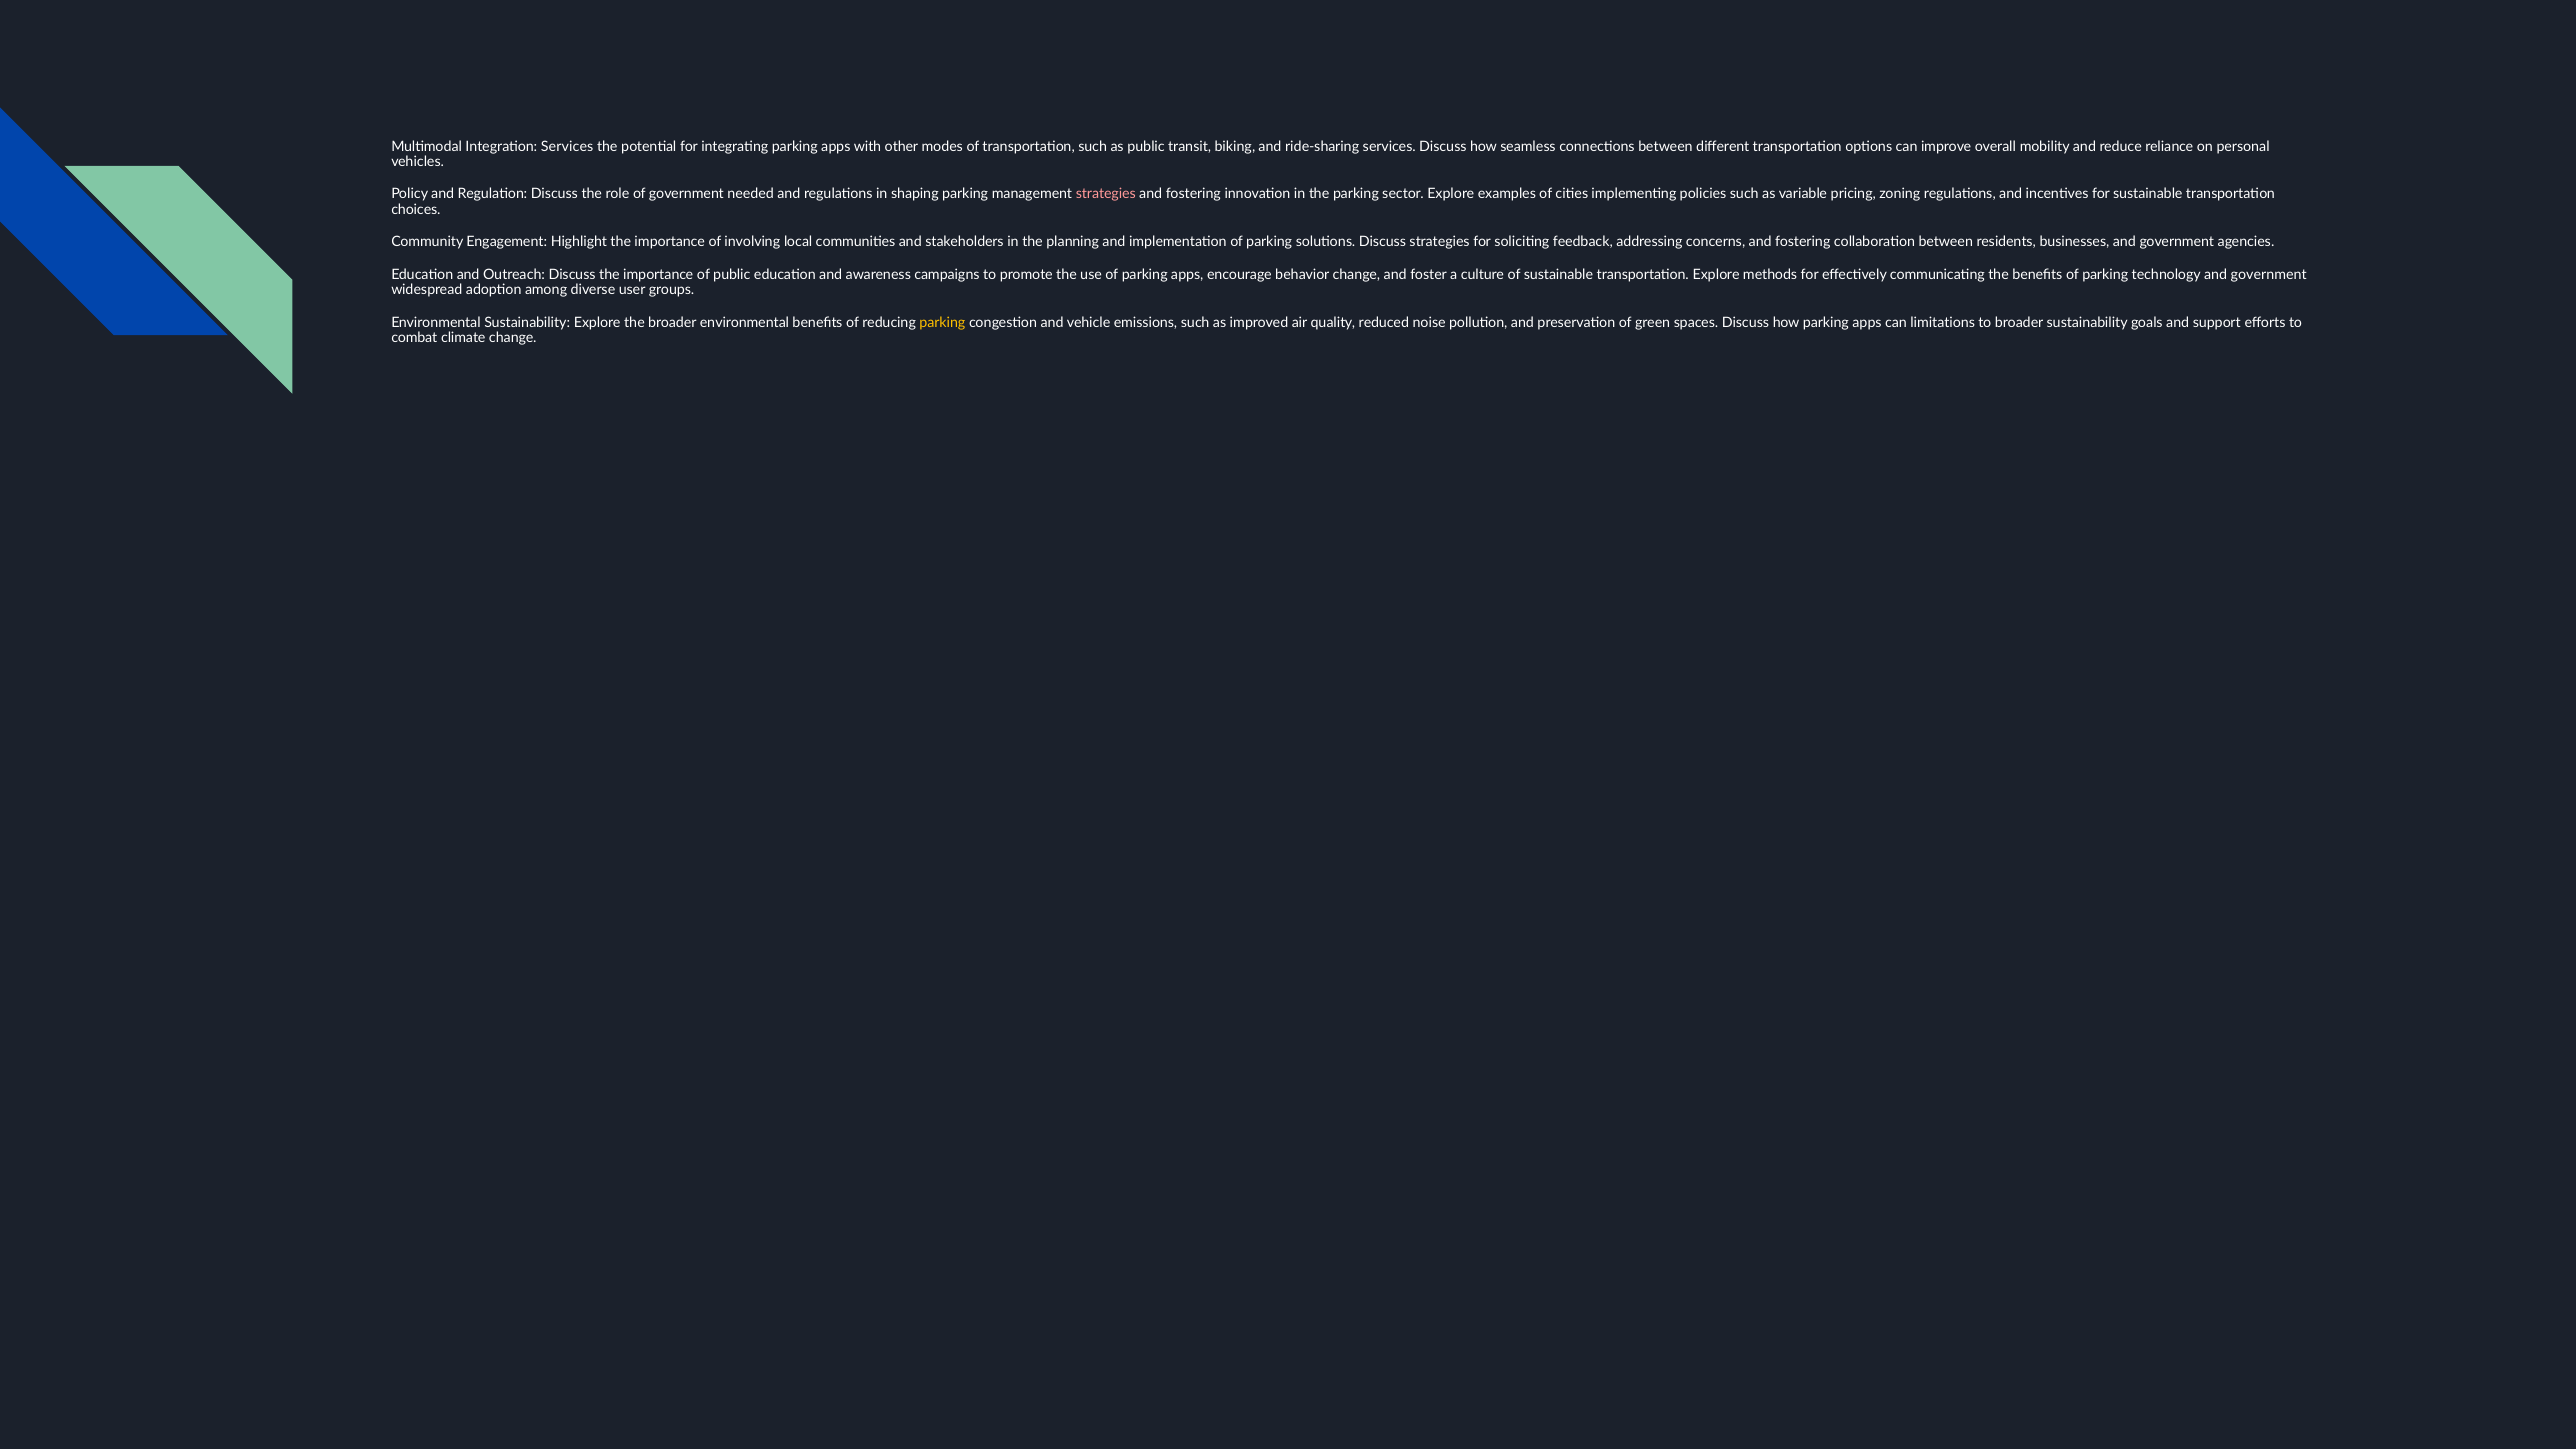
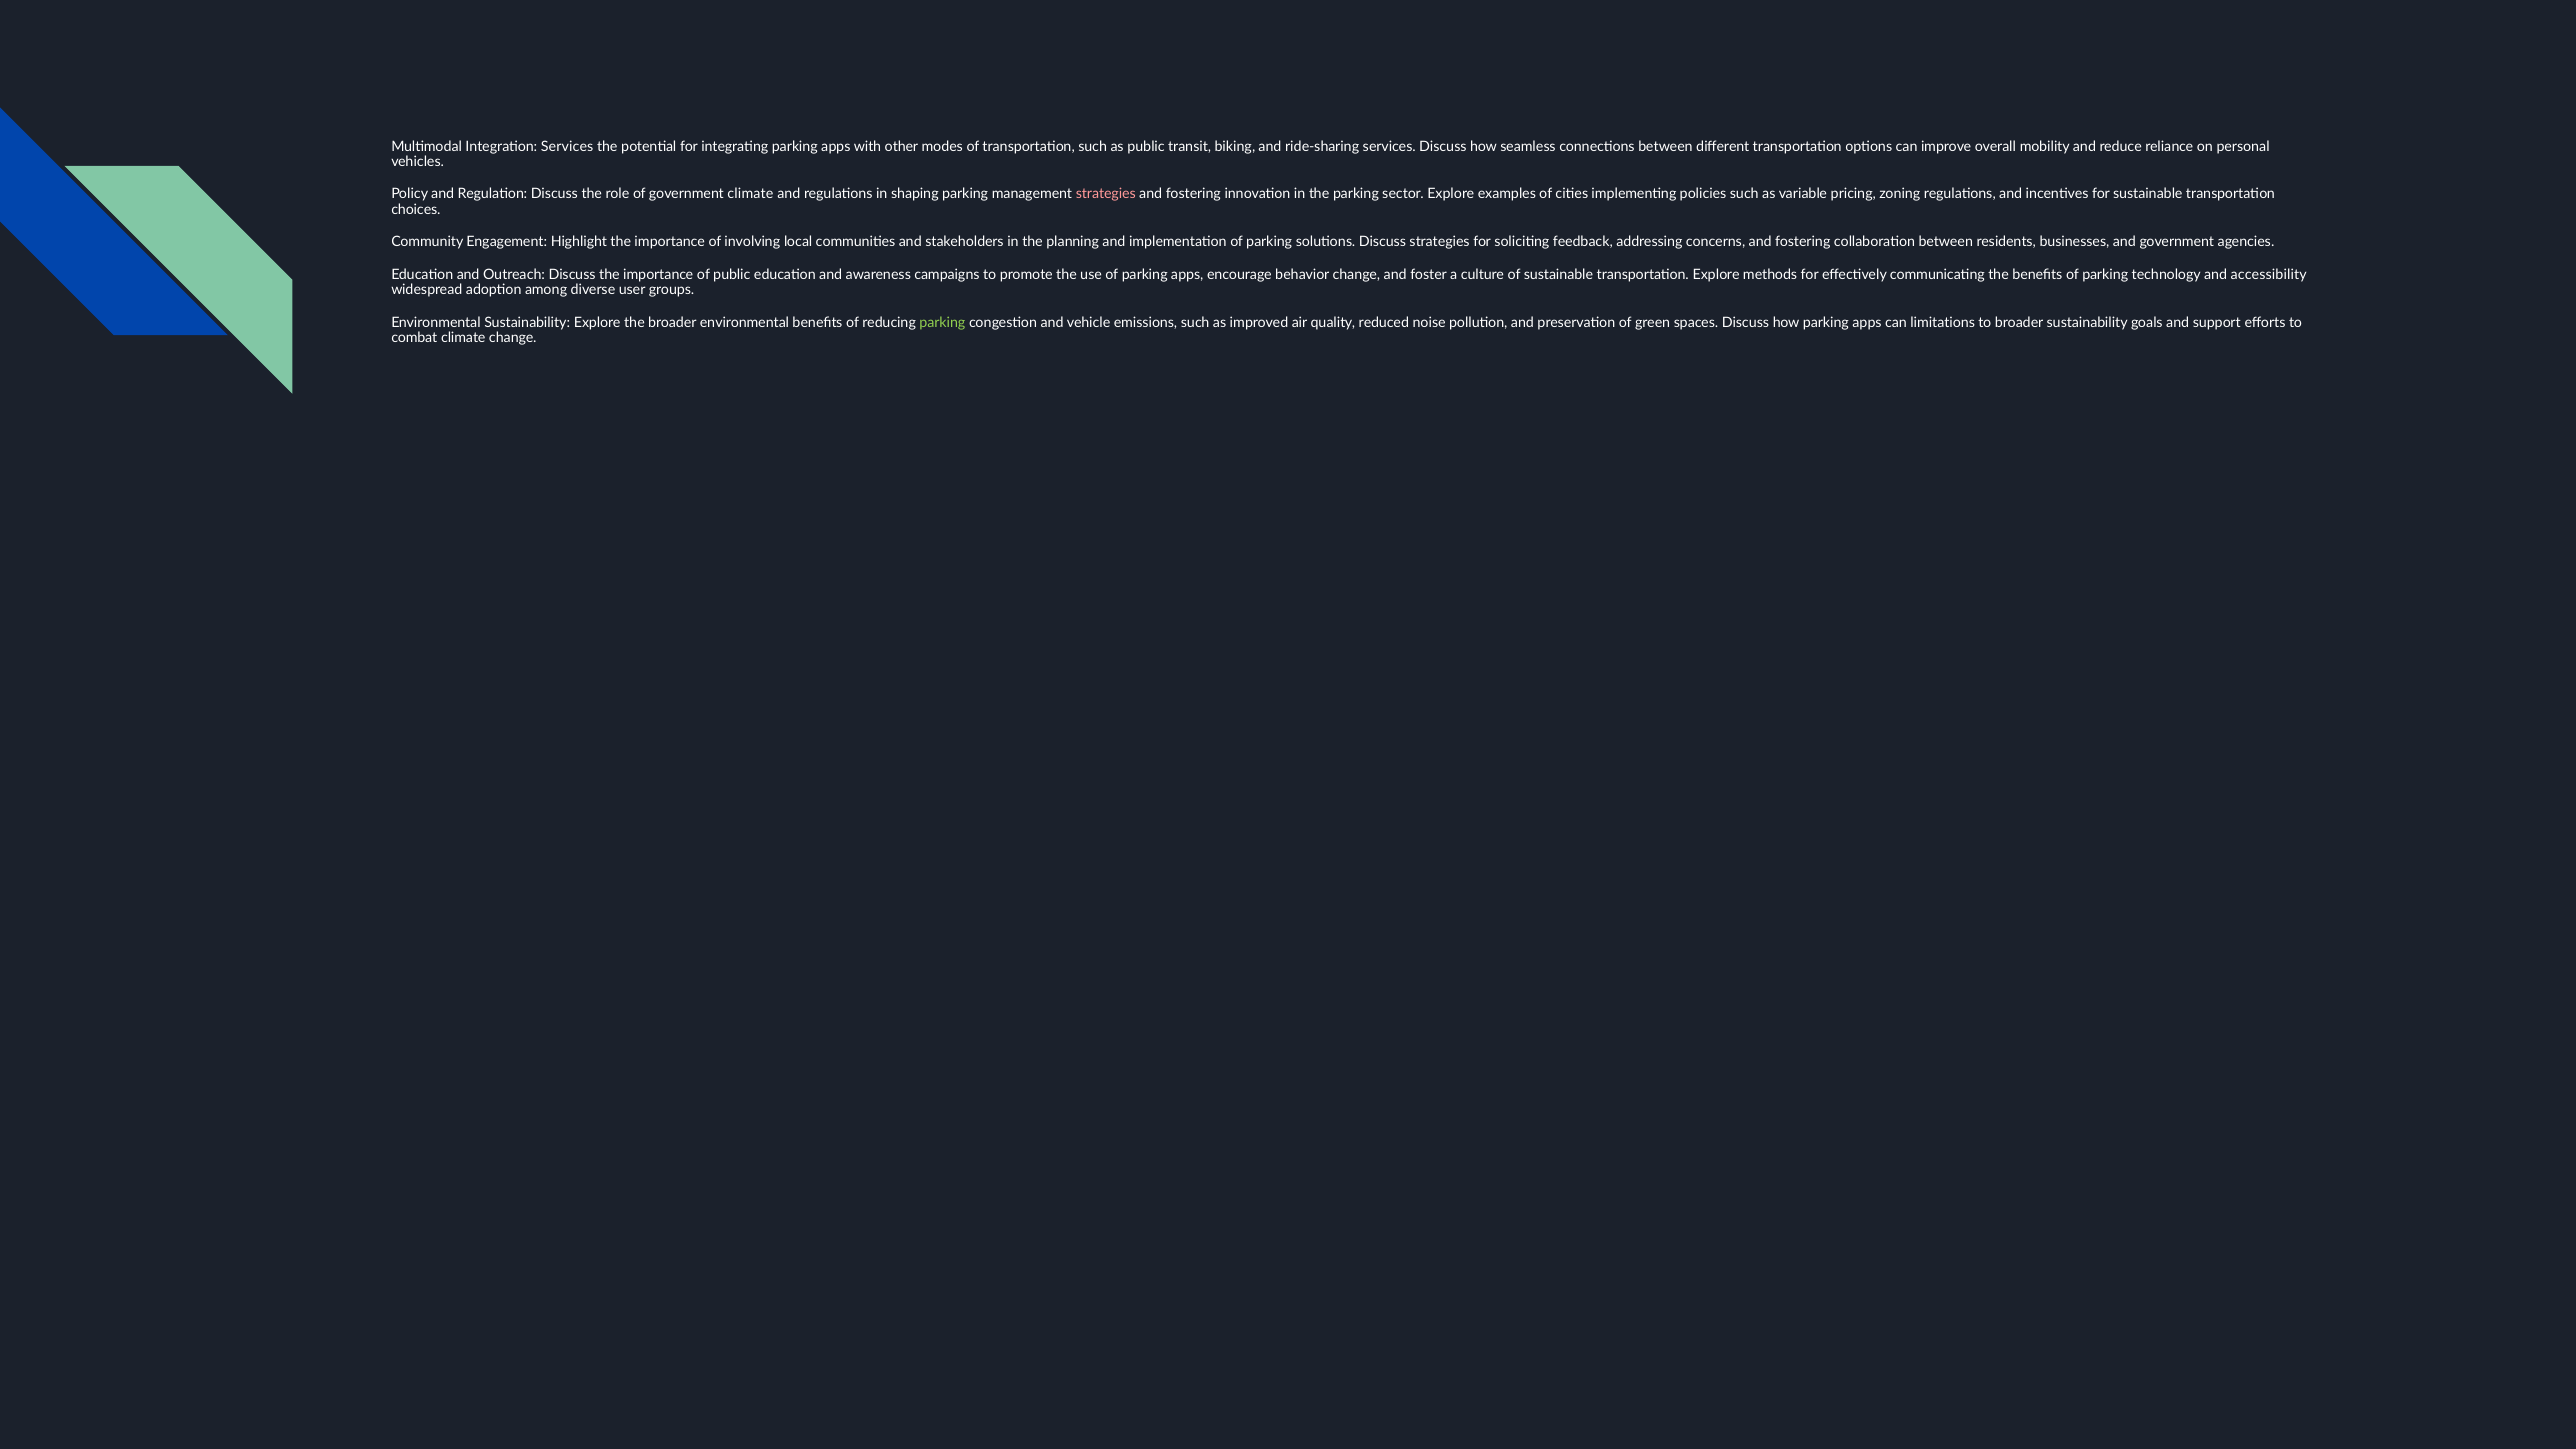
government needed: needed -> climate
technology and government: government -> accessibility
parking at (942, 323) colour: yellow -> light green
